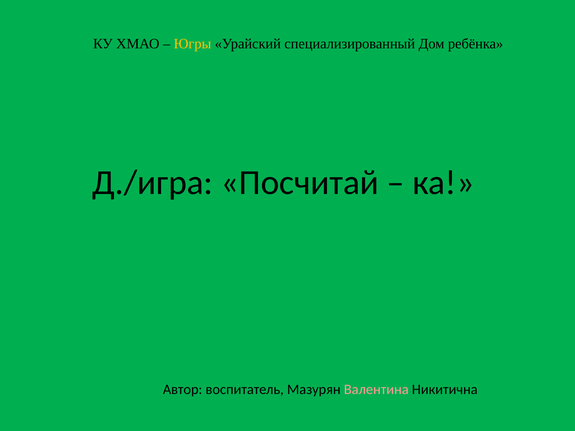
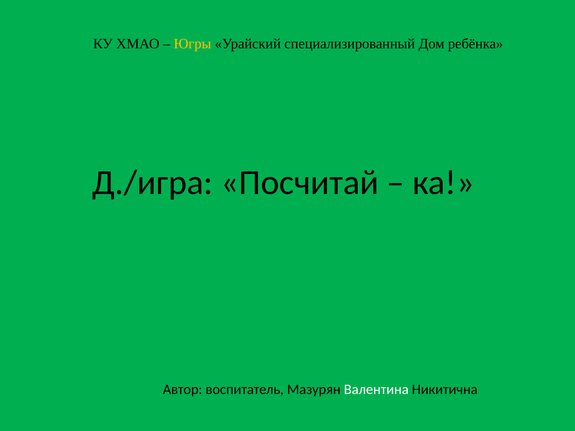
Валентина colour: pink -> white
